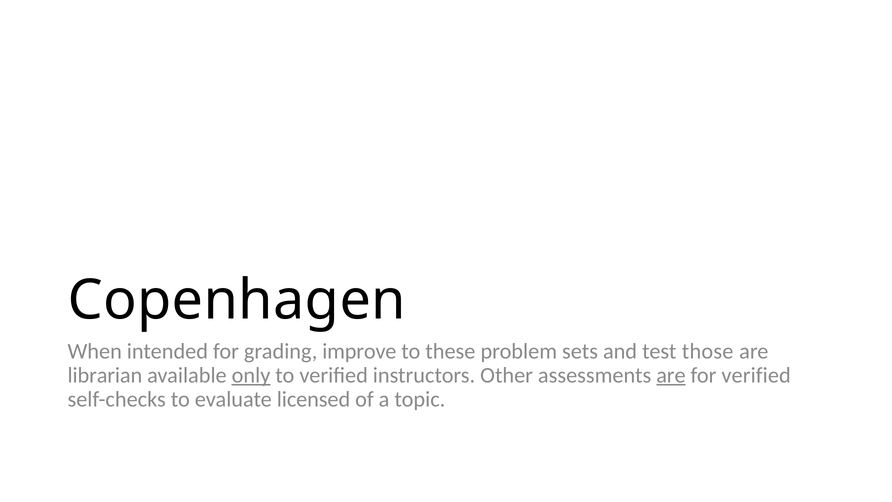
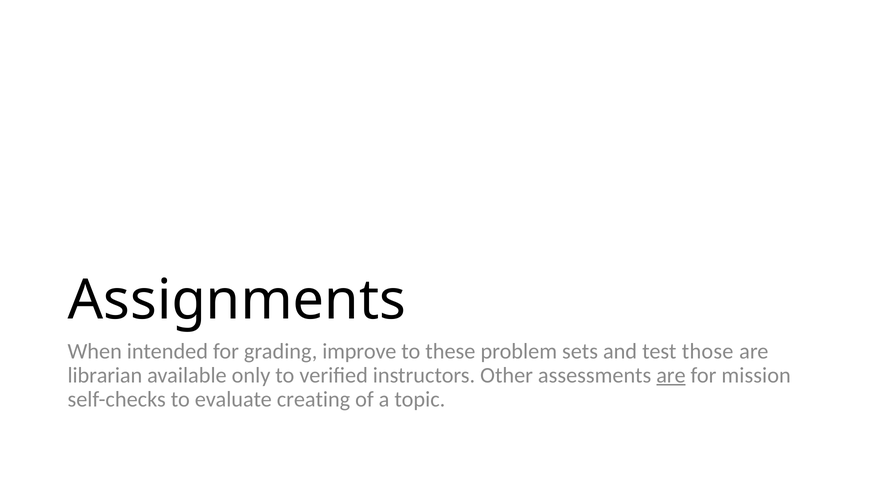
Copenhagen: Copenhagen -> Assignments
only underline: present -> none
for verified: verified -> mission
licensed: licensed -> creating
